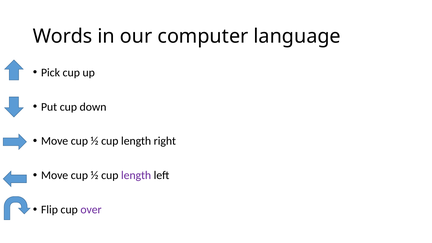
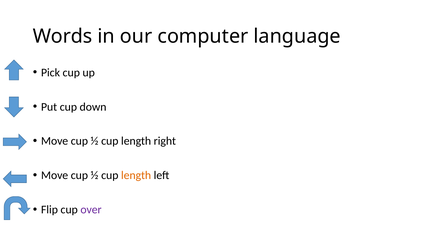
length at (136, 175) colour: purple -> orange
